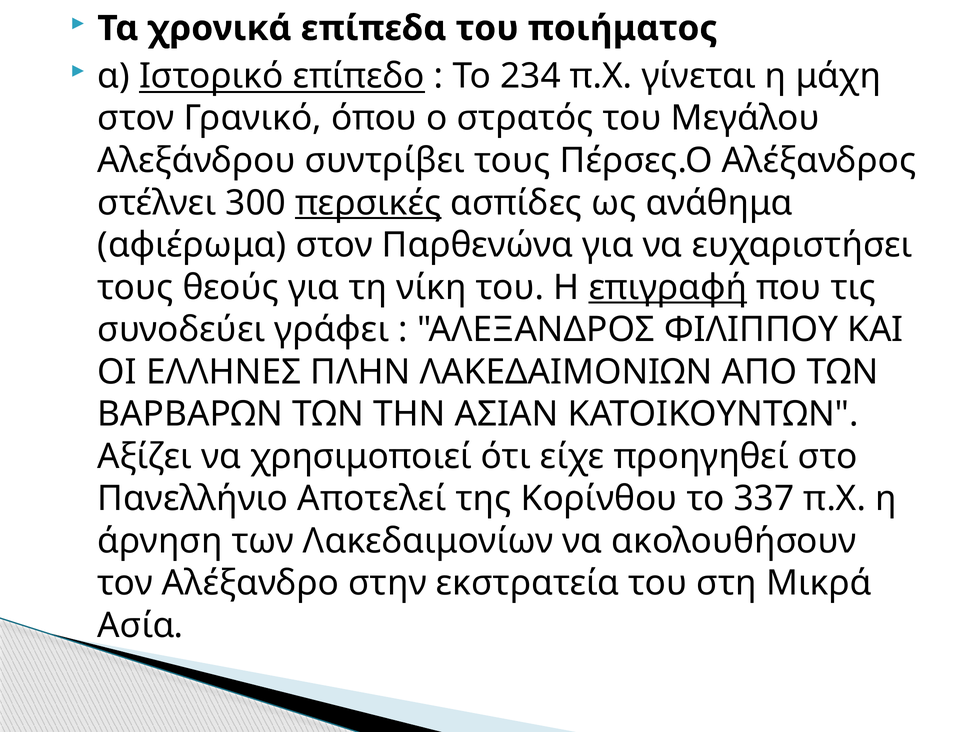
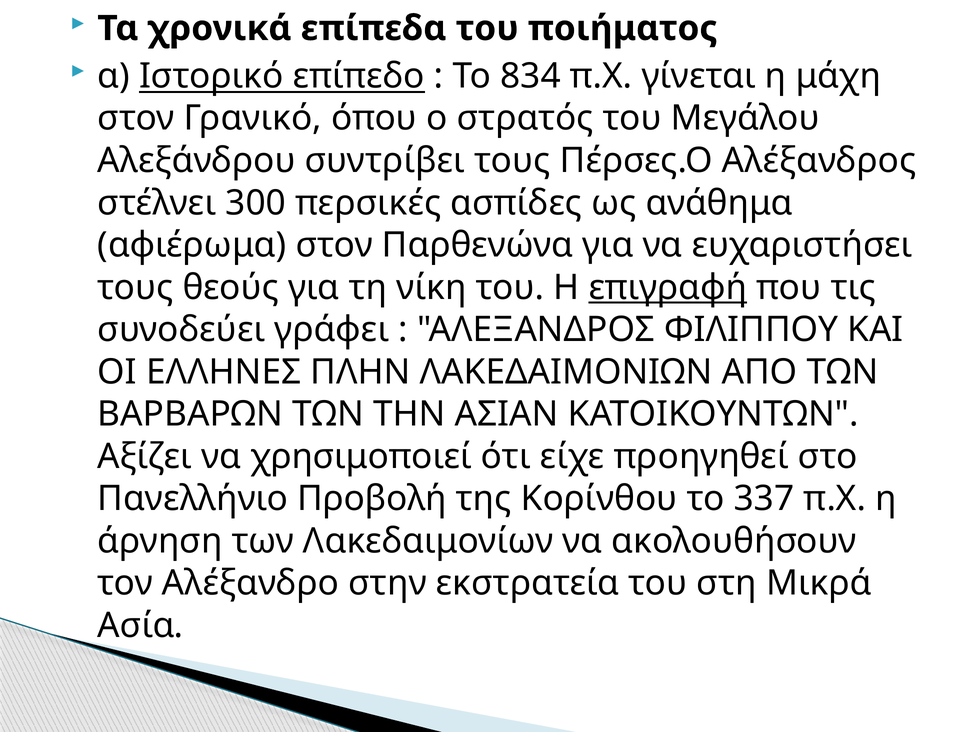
234: 234 -> 834
περσικές underline: present -> none
Αποτελεί: Αποτελεί -> Προβολή
